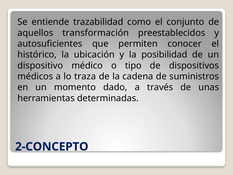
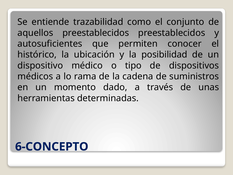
aquellos transformación: transformación -> preestablecidos
traza: traza -> rama
2-CONCEPTO: 2-CONCEPTO -> 6-CONCEPTO
